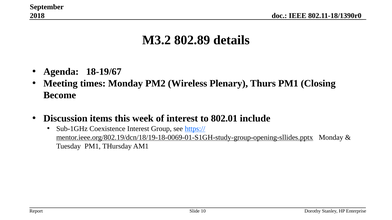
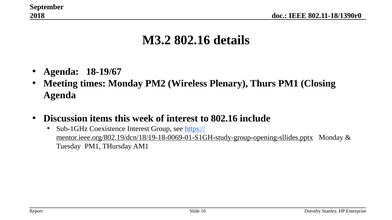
M3.2 802.89: 802.89 -> 802.16
Become at (60, 95): Become -> Agenda
to 802.01: 802.01 -> 802.16
